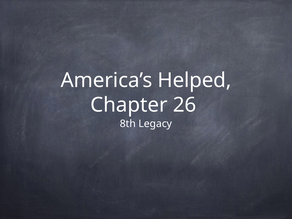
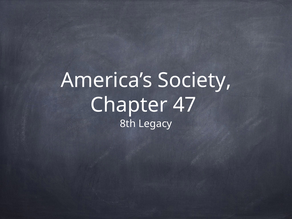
Helped: Helped -> Society
26: 26 -> 47
